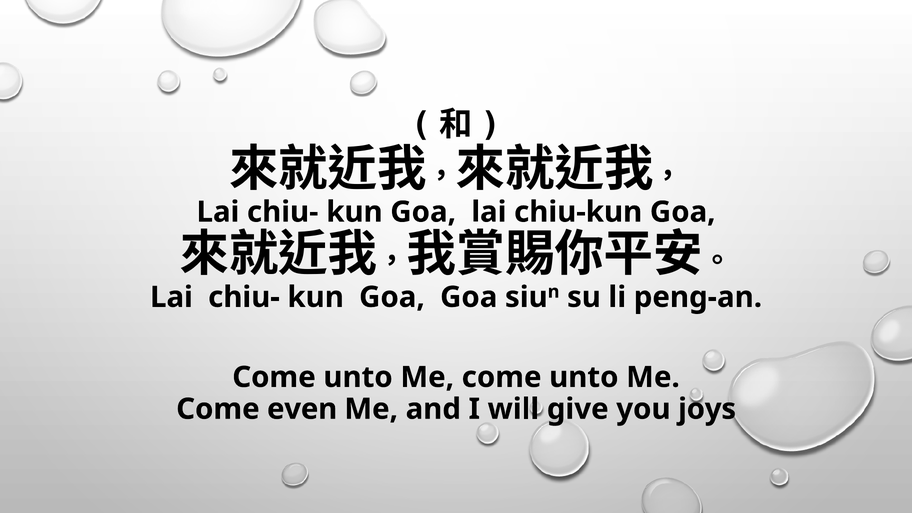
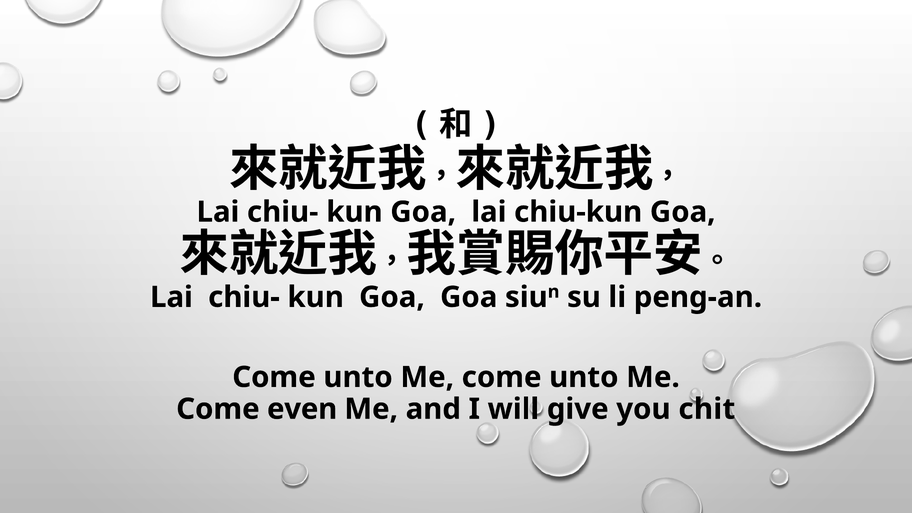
joys: joys -> chit
